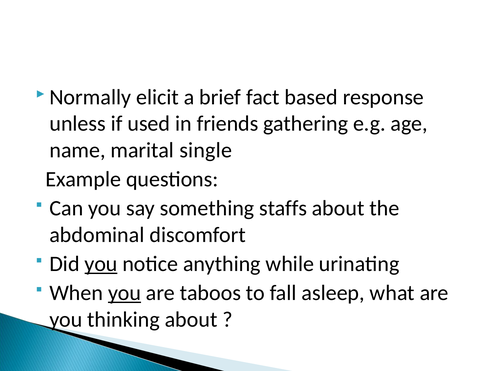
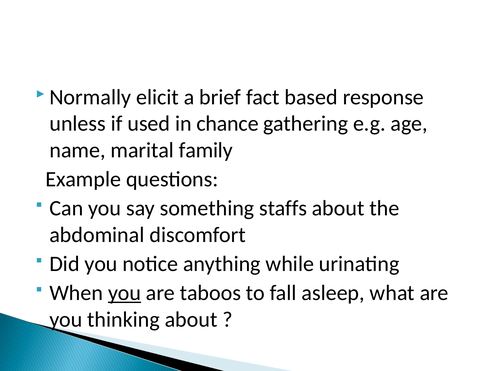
friends: friends -> chance
single: single -> family
you at (101, 264) underline: present -> none
